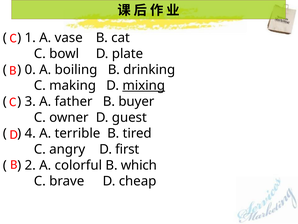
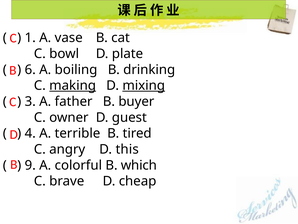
0: 0 -> 6
making underline: none -> present
first: first -> this
2: 2 -> 9
